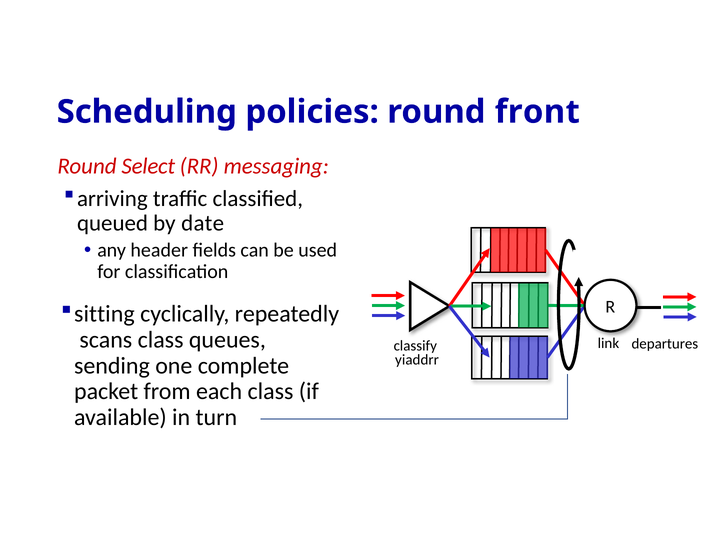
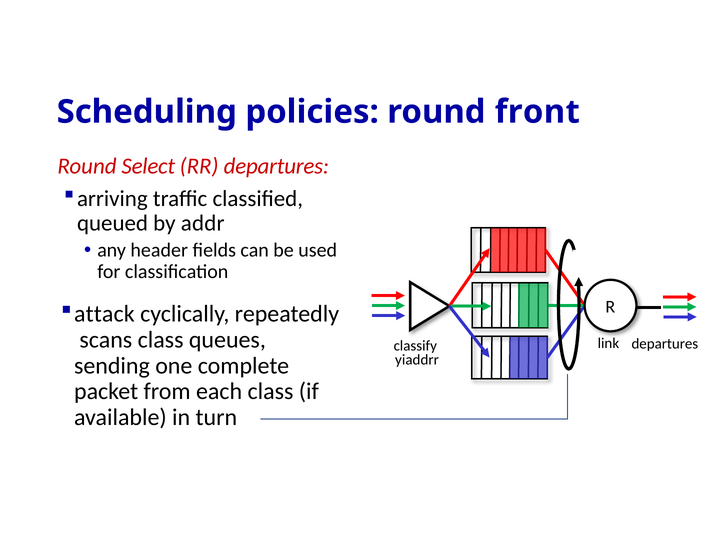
RR messaging: messaging -> departures
date: date -> addr
sitting: sitting -> attack
